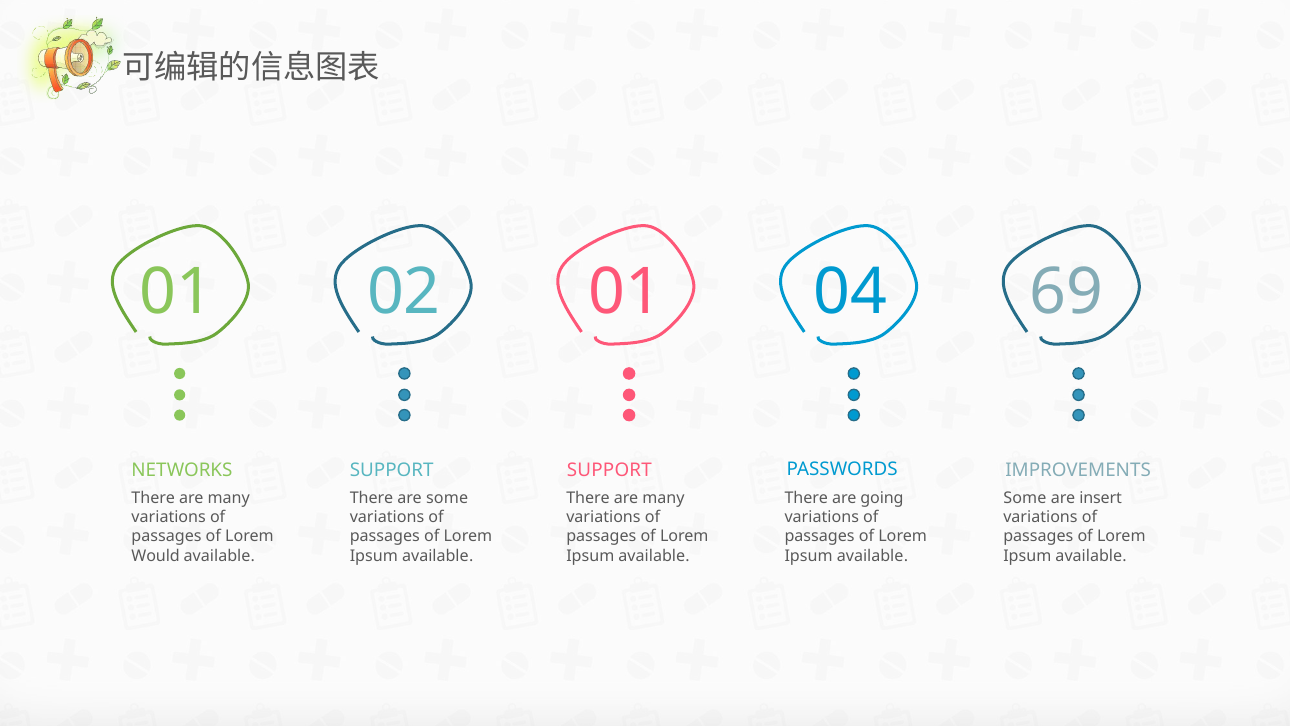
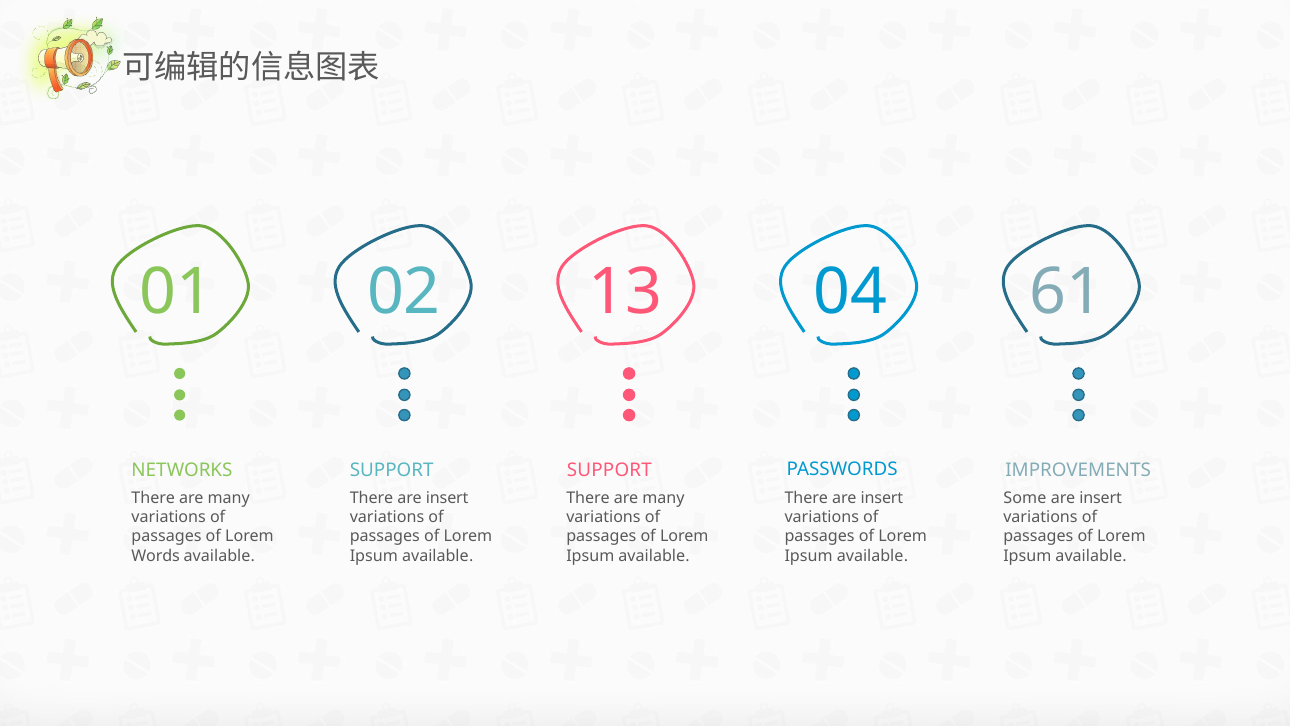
02 01: 01 -> 13
69: 69 -> 61
some at (447, 498): some -> insert
going at (882, 498): going -> insert
Would: Would -> Words
